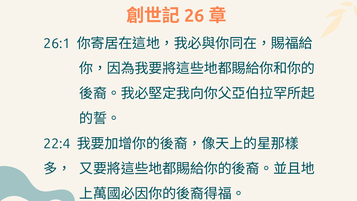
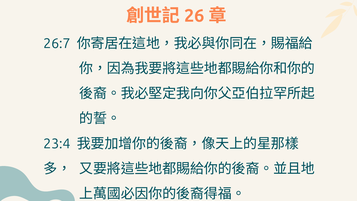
26:1: 26:1 -> 26:7
22:4: 22:4 -> 23:4
